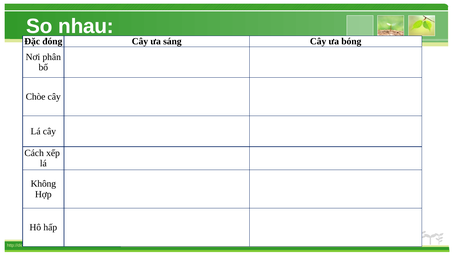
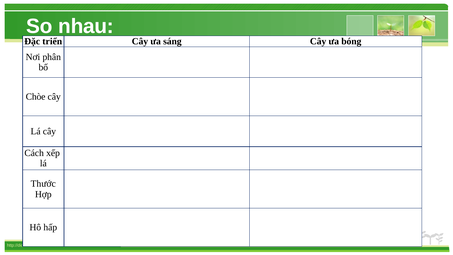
đóng: đóng -> triển
Không: Không -> Thước
